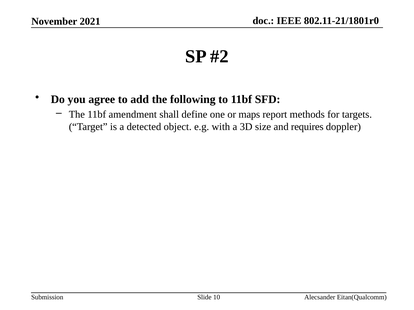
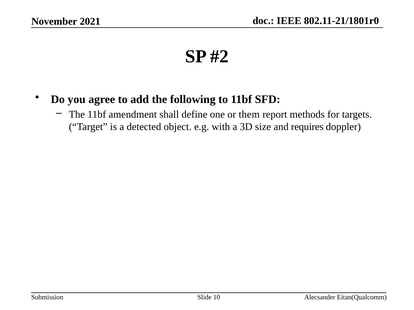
maps: maps -> them
